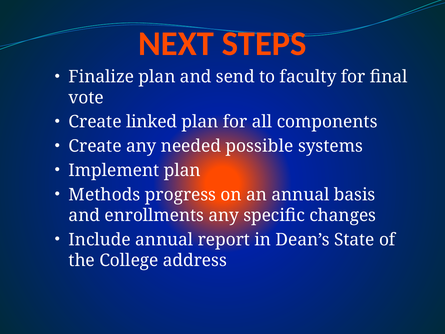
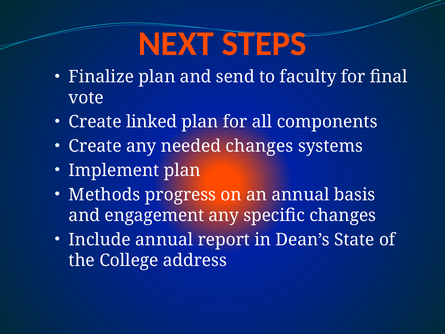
needed possible: possible -> changes
enrollments: enrollments -> engagement
